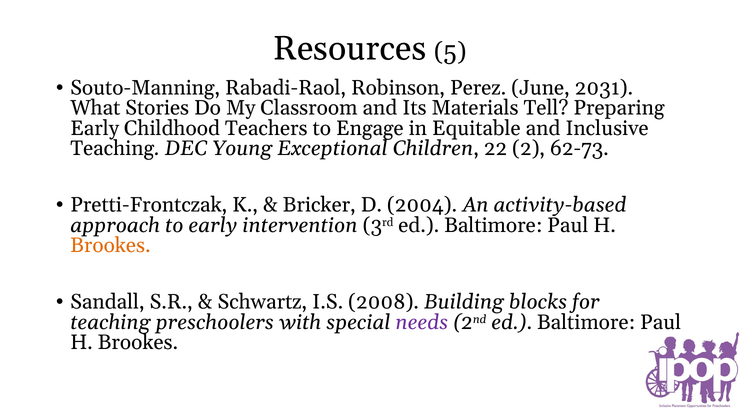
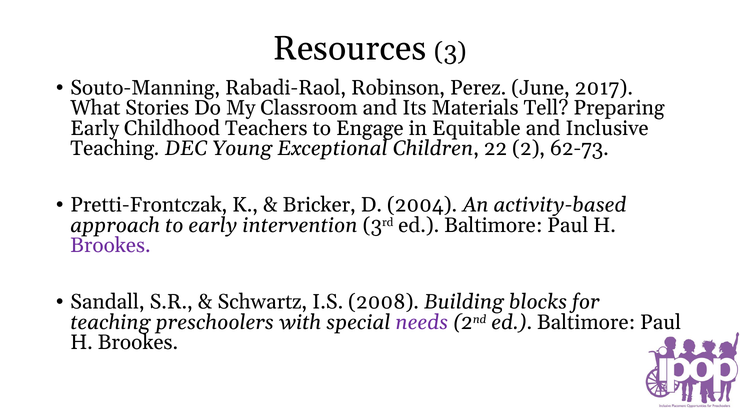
5: 5 -> 3
2031: 2031 -> 2017
Brookes at (110, 246) colour: orange -> purple
